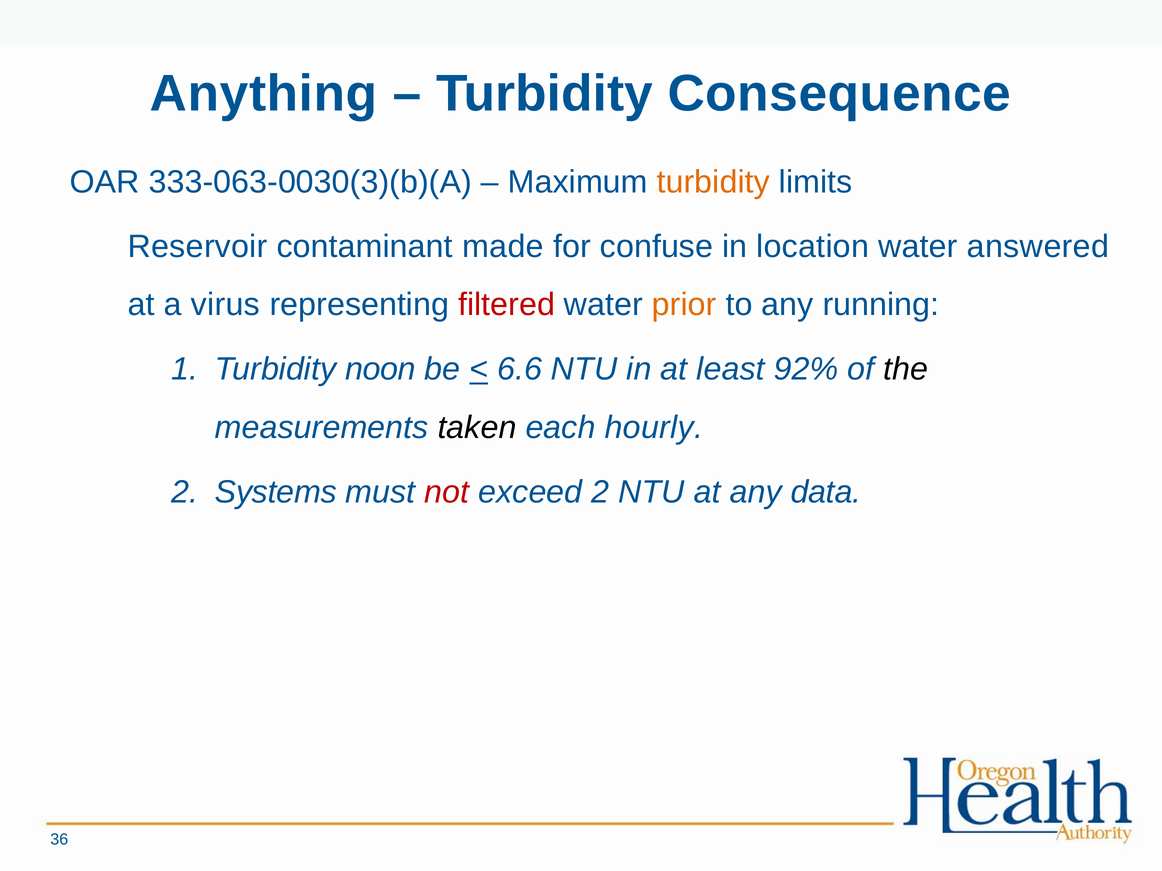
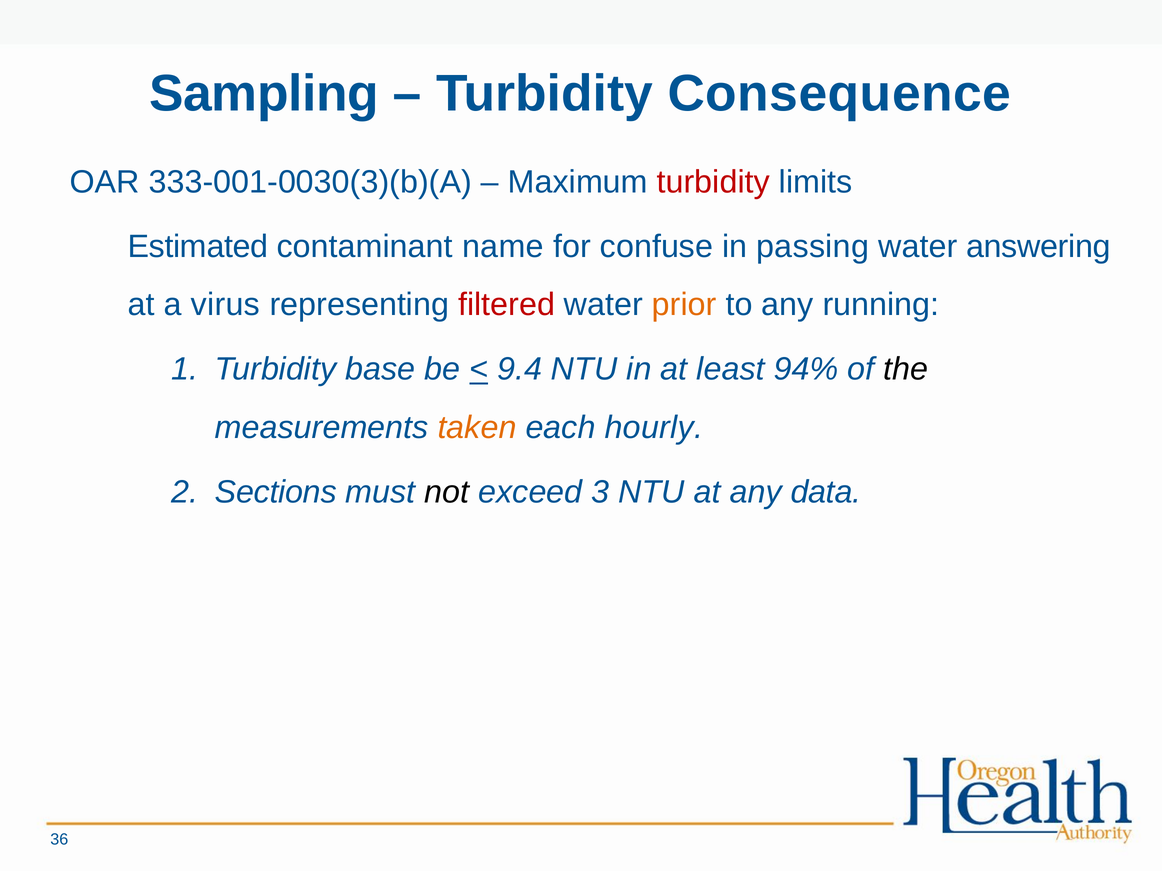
Anything: Anything -> Sampling
333-063-0030(3)(b)(A: 333-063-0030(3)(b)(A -> 333-001-0030(3)(b)(A
turbidity at (713, 182) colour: orange -> red
Reservoir: Reservoir -> Estimated
made: made -> name
location: location -> passing
answered: answered -> answering
noon: noon -> base
6.6: 6.6 -> 9.4
92%: 92% -> 94%
taken colour: black -> orange
Systems: Systems -> Sections
not colour: red -> black
exceed 2: 2 -> 3
